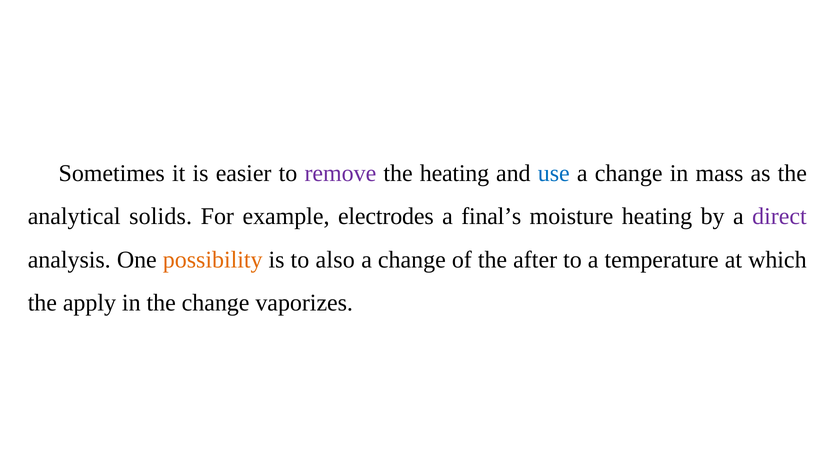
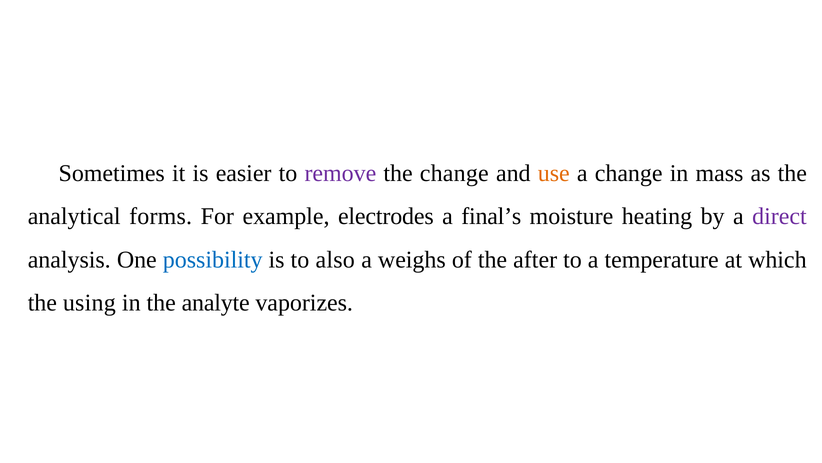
the heating: heating -> change
use colour: blue -> orange
solids: solids -> forms
possibility colour: orange -> blue
change at (412, 259): change -> weighs
apply: apply -> using
the change: change -> analyte
